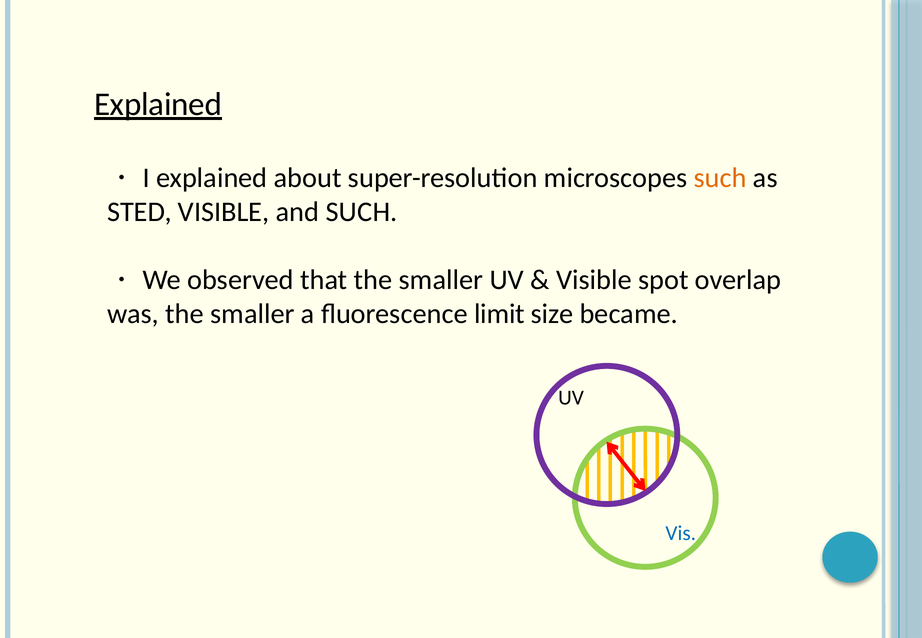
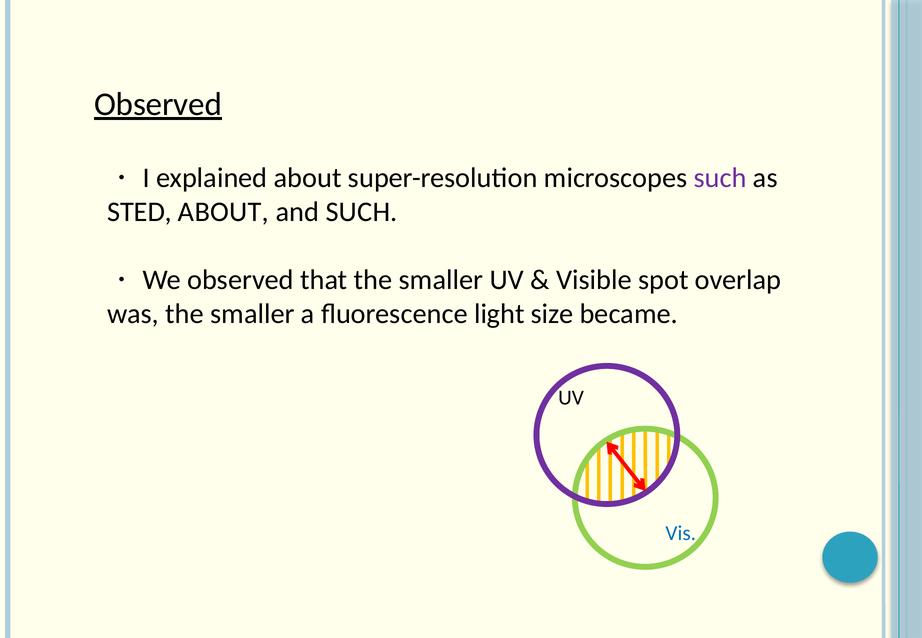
Explained at (158, 104): Explained -> Observed
such at (720, 178) colour: orange -> purple
STED VISIBLE: VISIBLE -> ABOUT
limit: limit -> light
